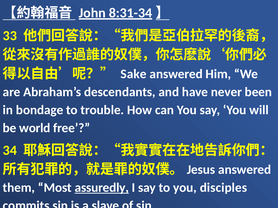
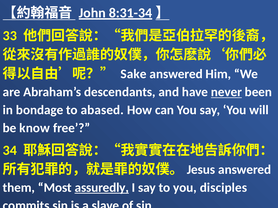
never underline: none -> present
trouble: trouble -> abased
world: world -> know
